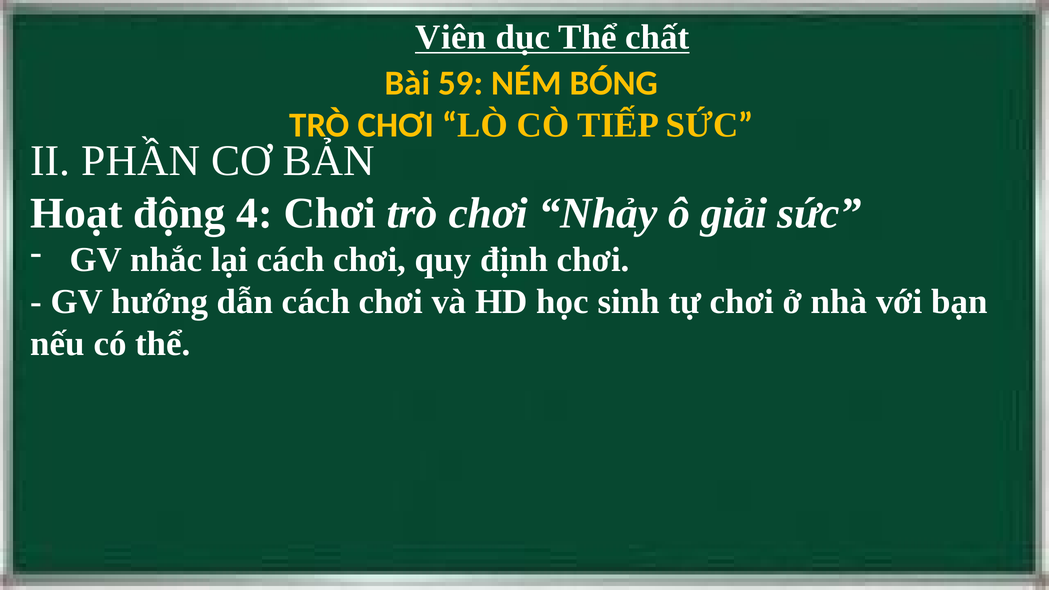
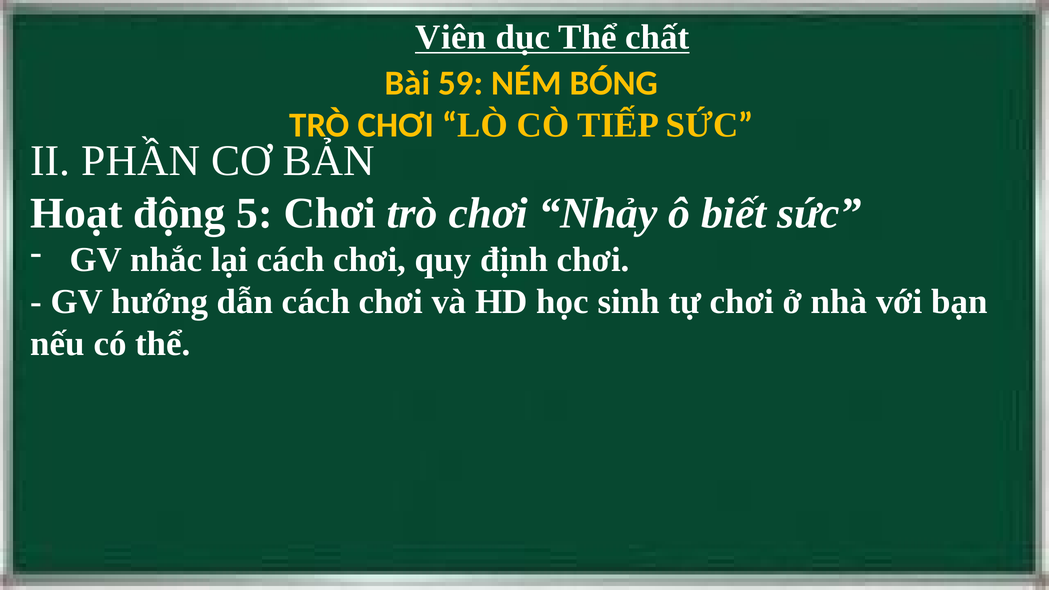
4: 4 -> 5
giải: giải -> biết
